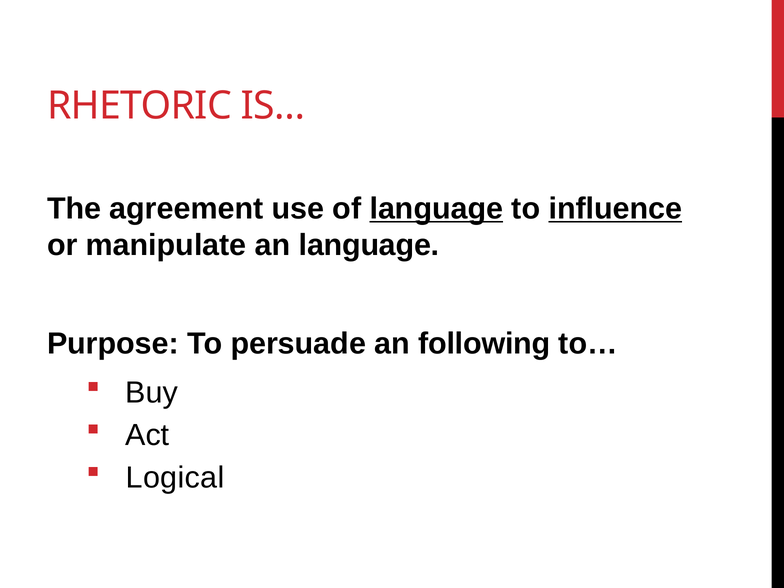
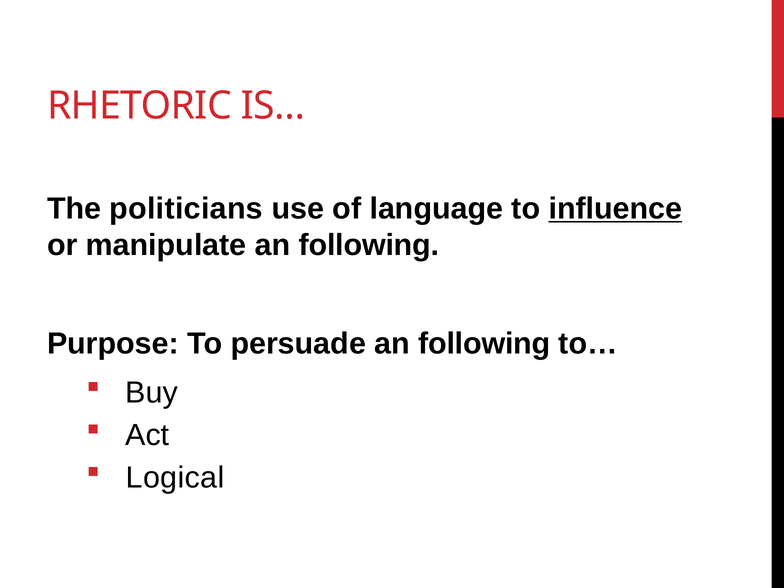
agreement: agreement -> politicians
language at (436, 209) underline: present -> none
manipulate an language: language -> following
